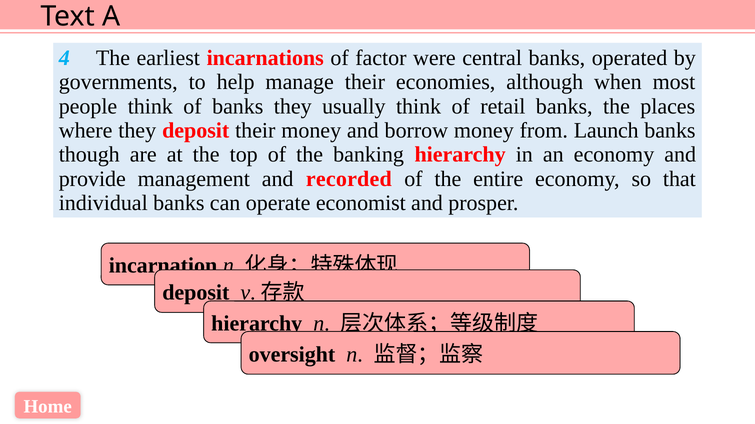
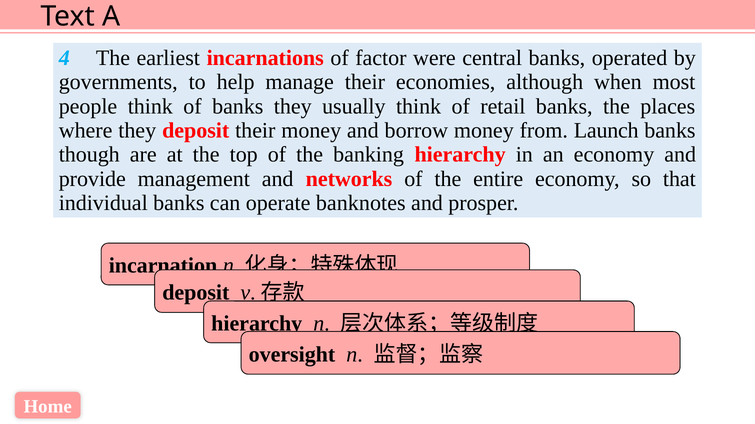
recorded: recorded -> networks
economist: economist -> banknotes
